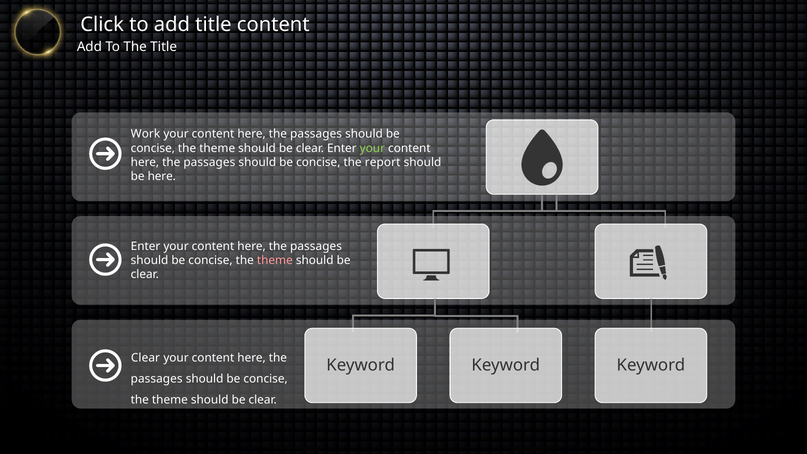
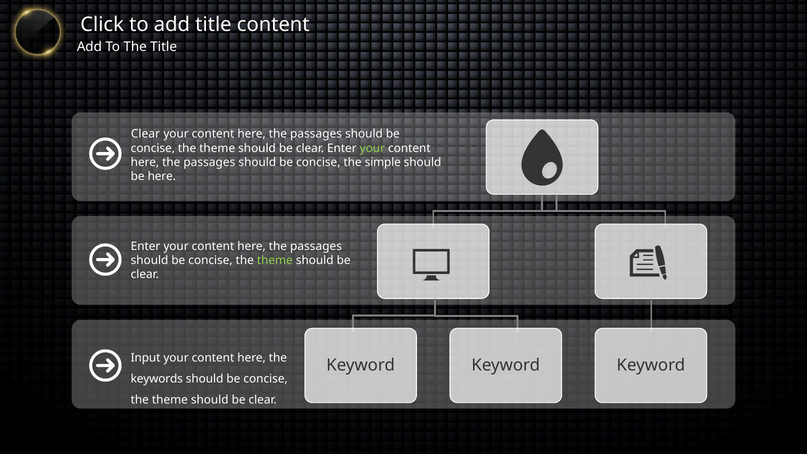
Work at (145, 134): Work -> Clear
report: report -> simple
theme at (275, 260) colour: pink -> light green
Clear at (145, 358): Clear -> Input
passages at (157, 379): passages -> keywords
